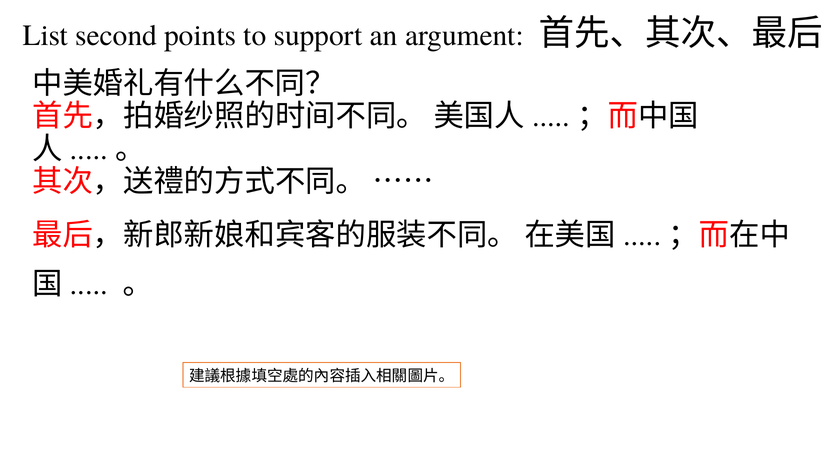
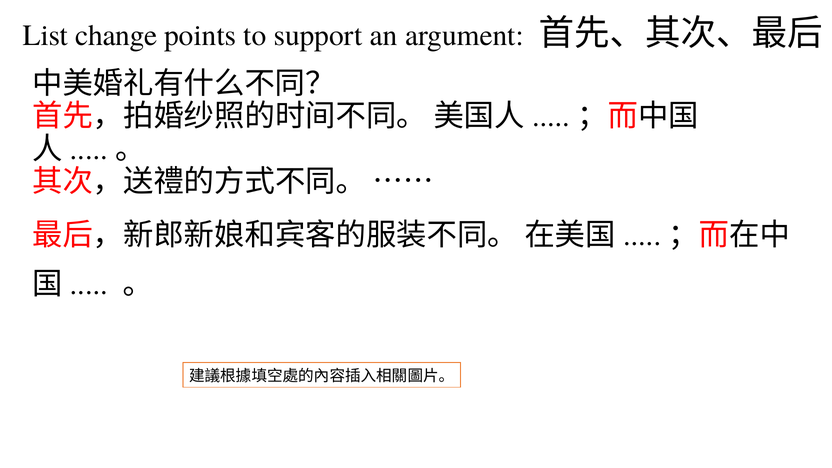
second: second -> change
